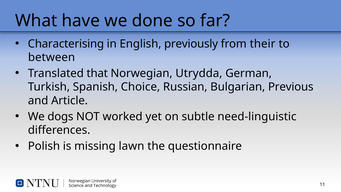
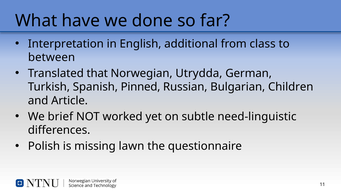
Characterising: Characterising -> Interpretation
previously: previously -> additional
their: their -> class
Choice: Choice -> Pinned
Previous: Previous -> Children
dogs: dogs -> brief
